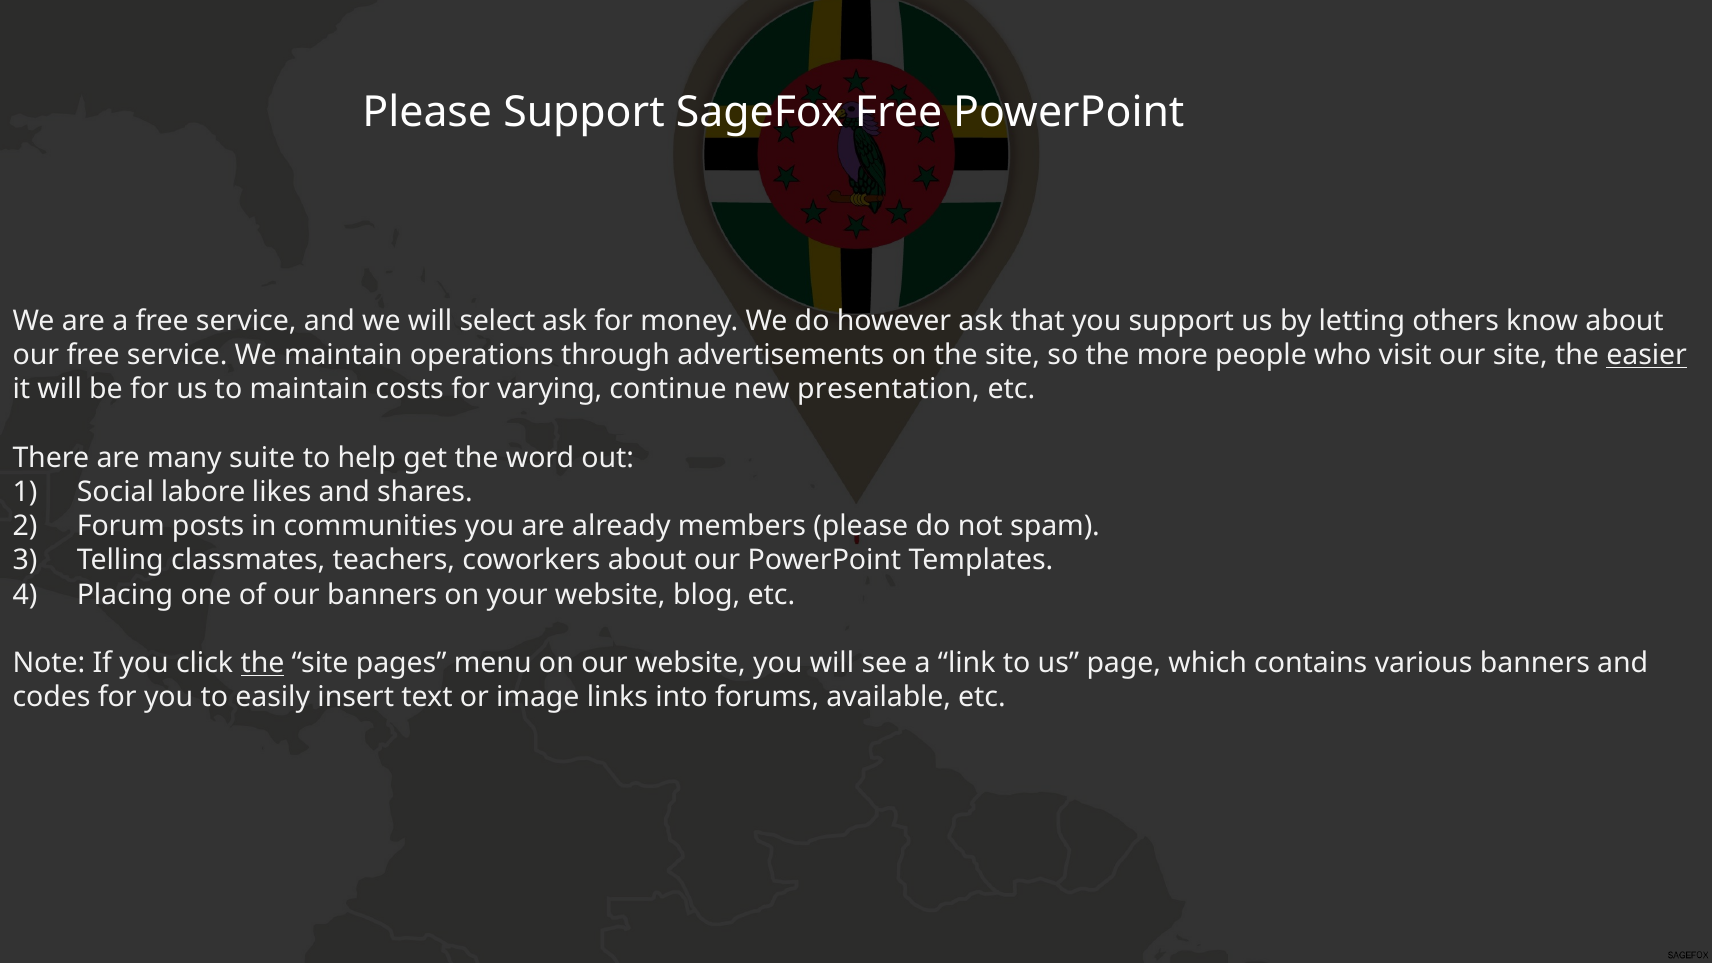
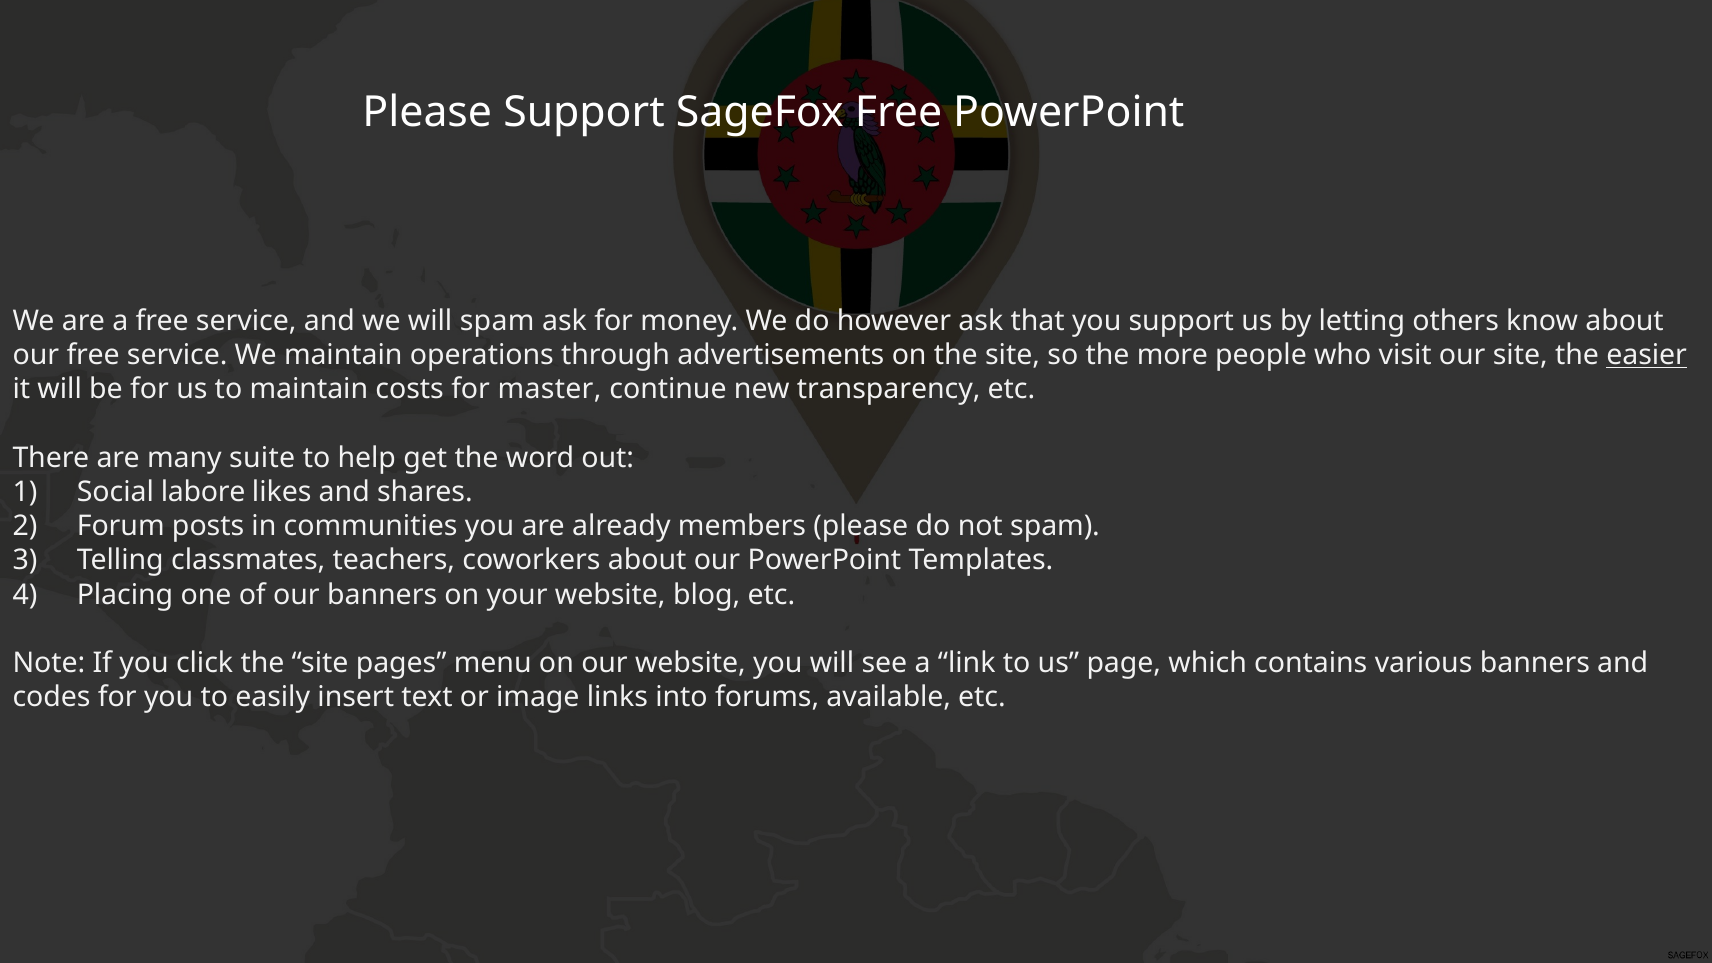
will select: select -> spam
varying: varying -> master
presentation: presentation -> transparency
the at (263, 663) underline: present -> none
